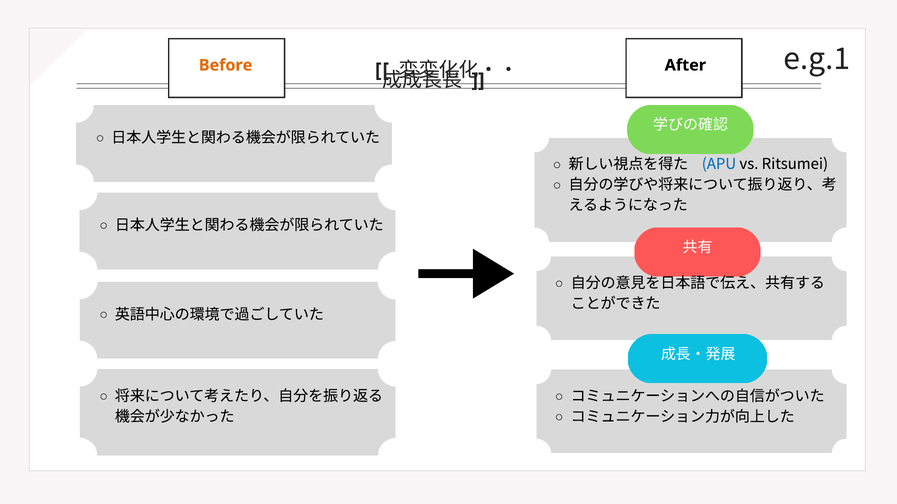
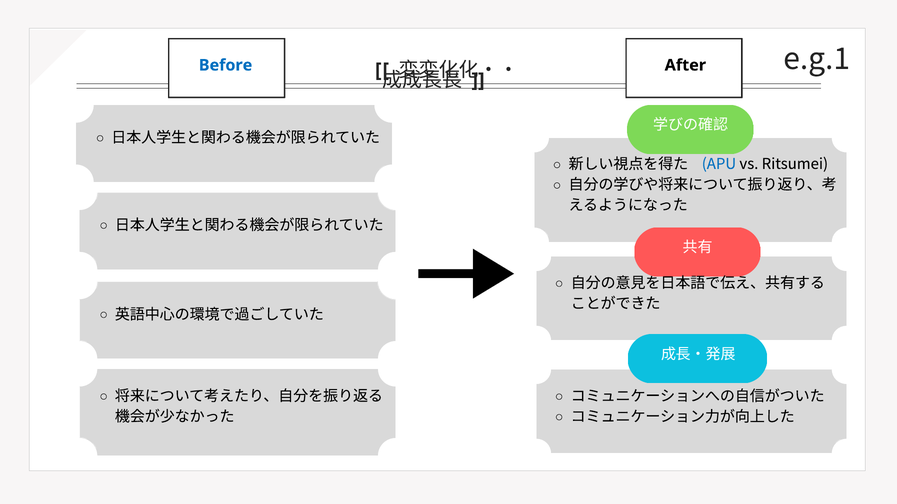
Before colour: orange -> blue
